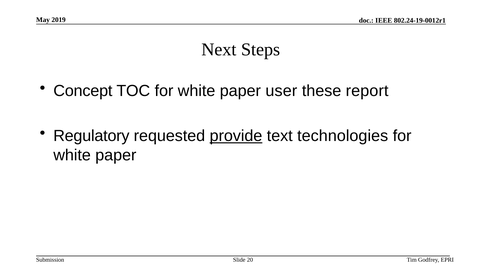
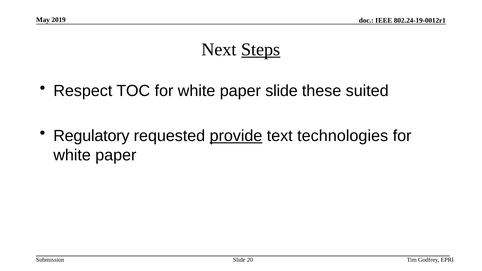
Steps underline: none -> present
Concept: Concept -> Respect
user at (281, 91): user -> slide
report: report -> suited
